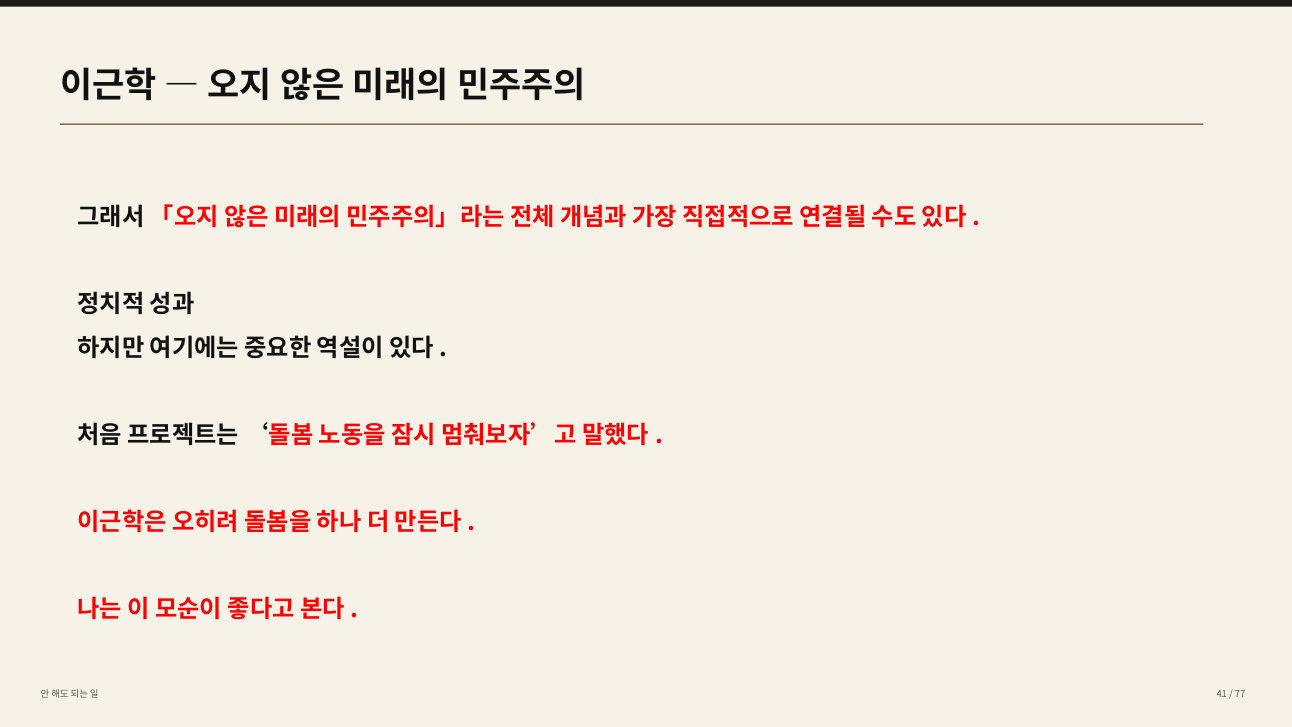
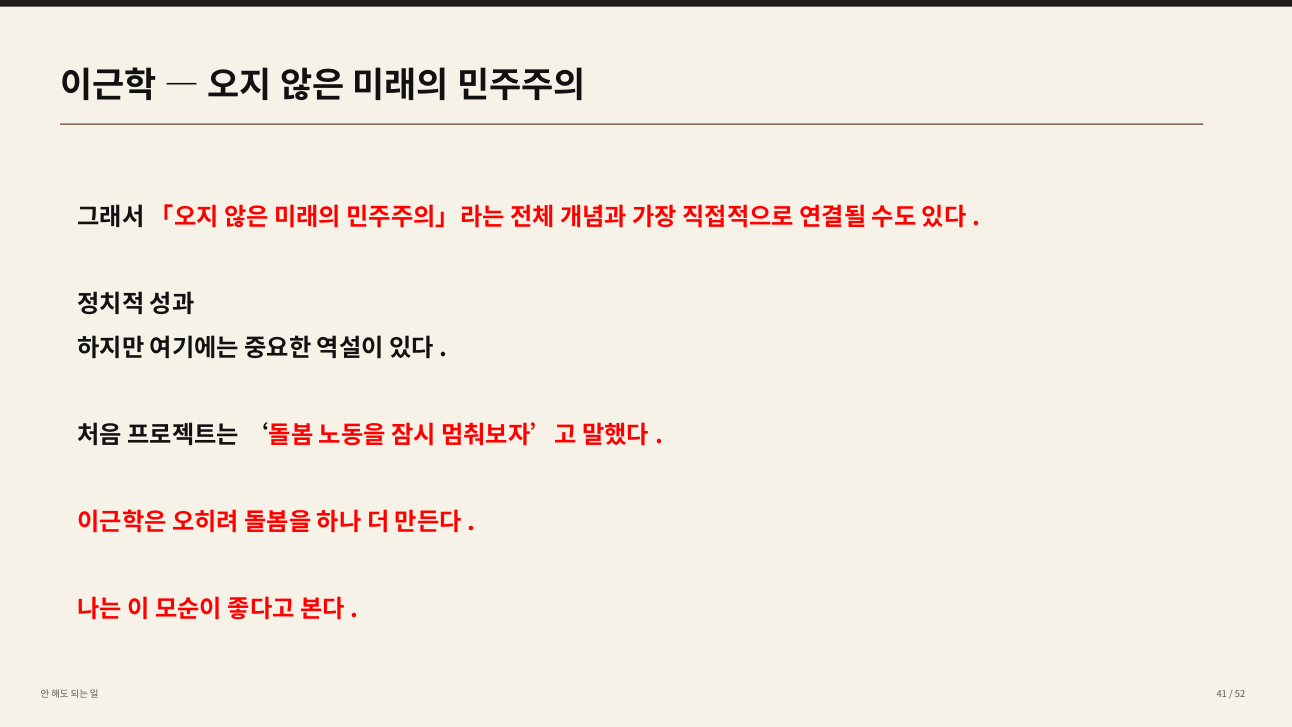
77: 77 -> 52
